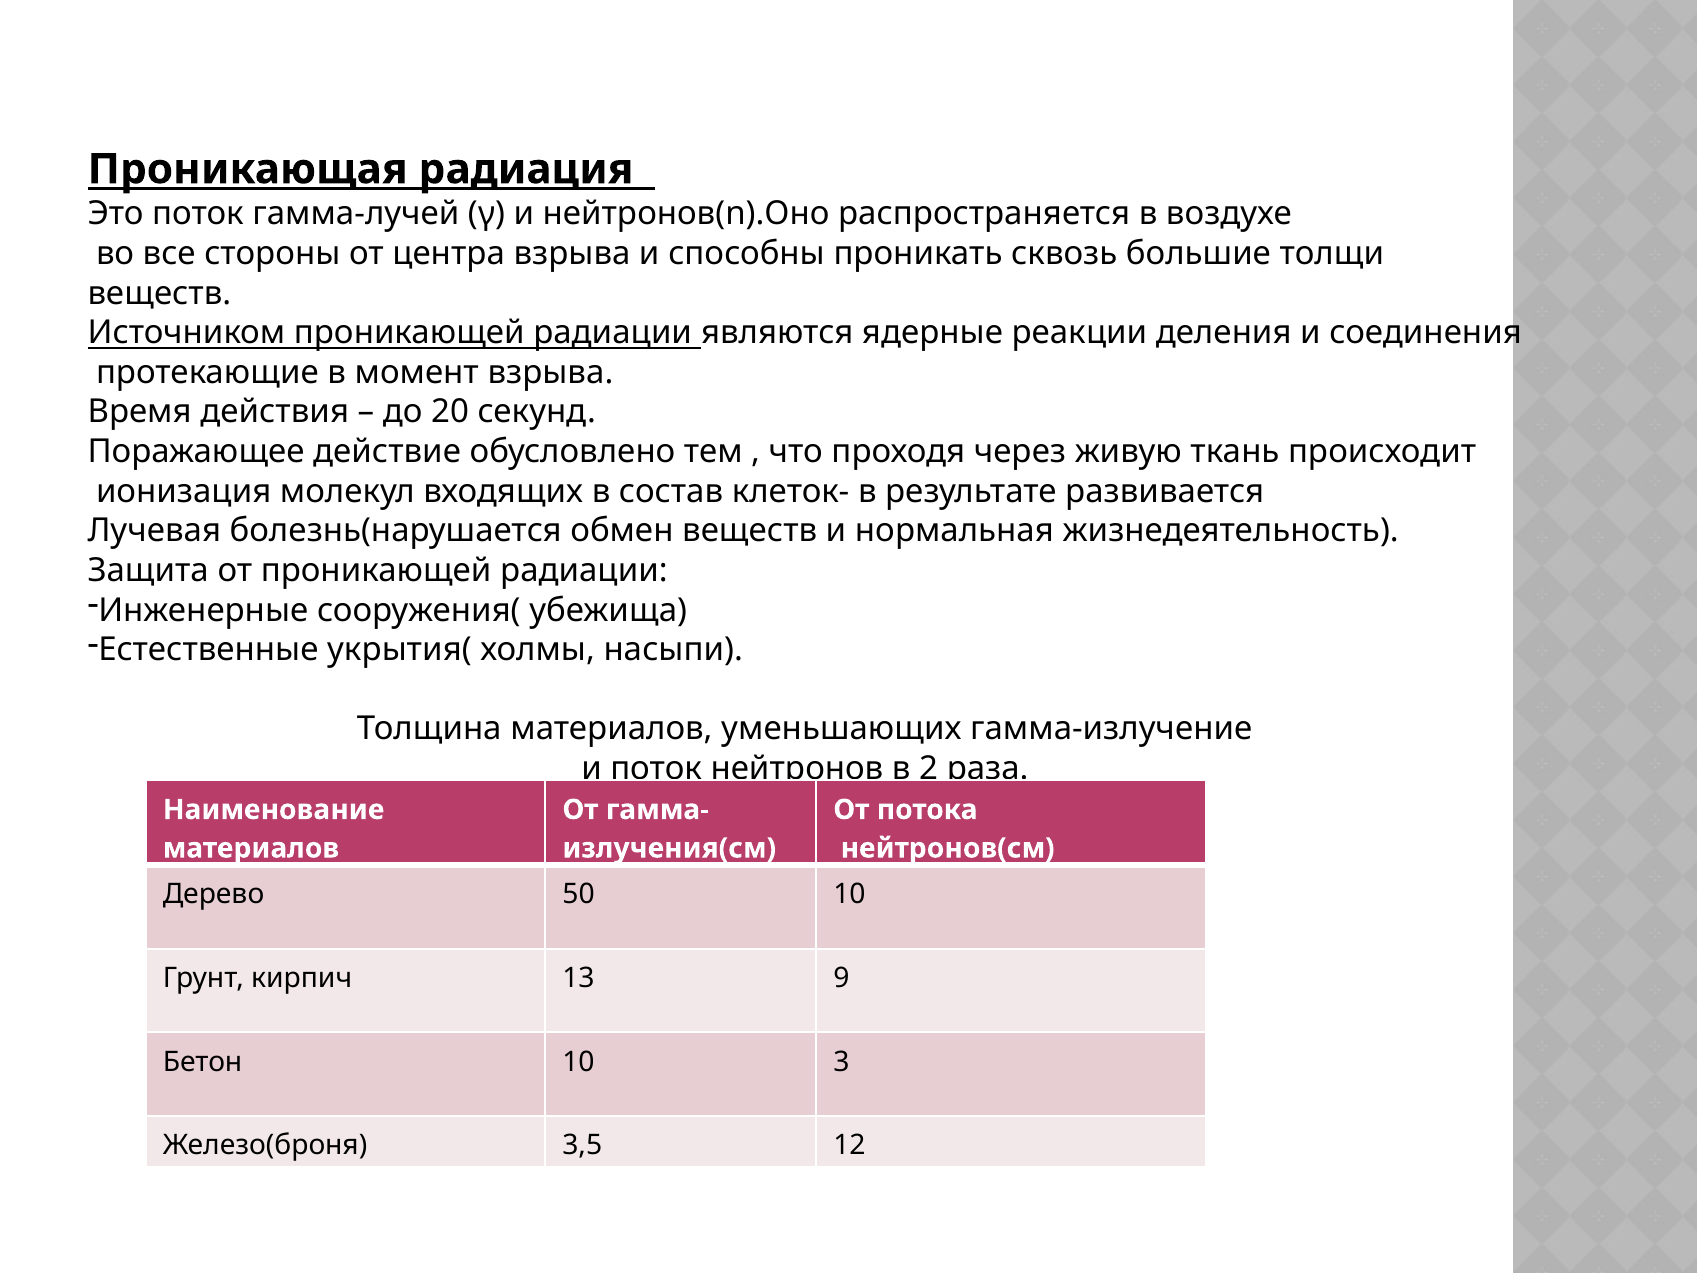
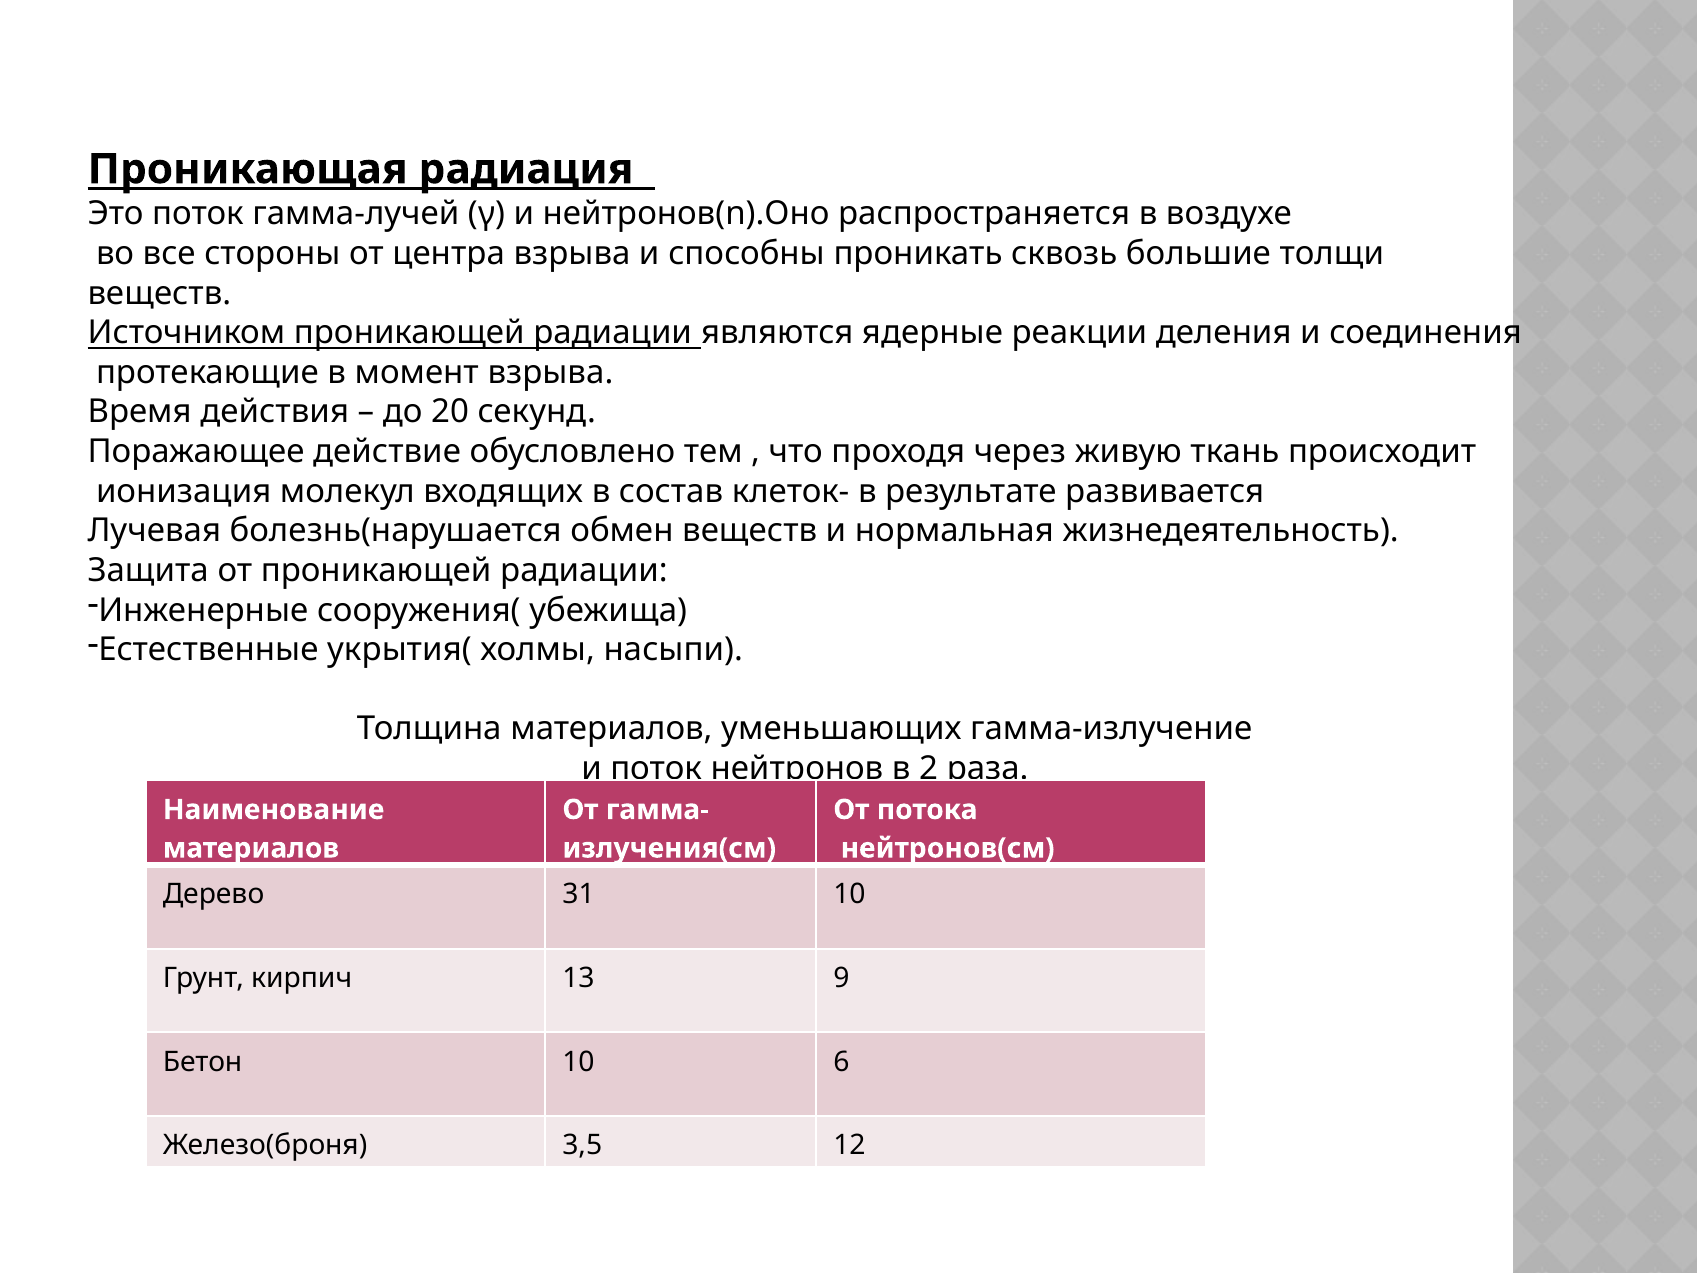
50: 50 -> 31
3: 3 -> 6
